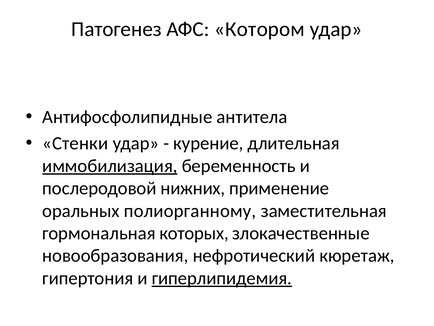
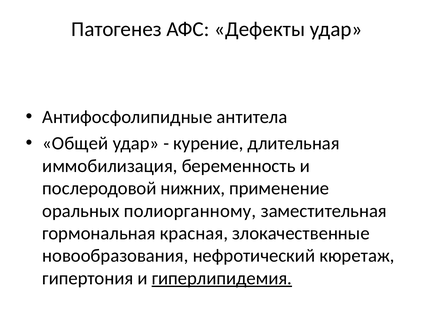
Котором: Котором -> Дефекты
Стенки: Стенки -> Общей
иммобилизация underline: present -> none
которых: которых -> красная
